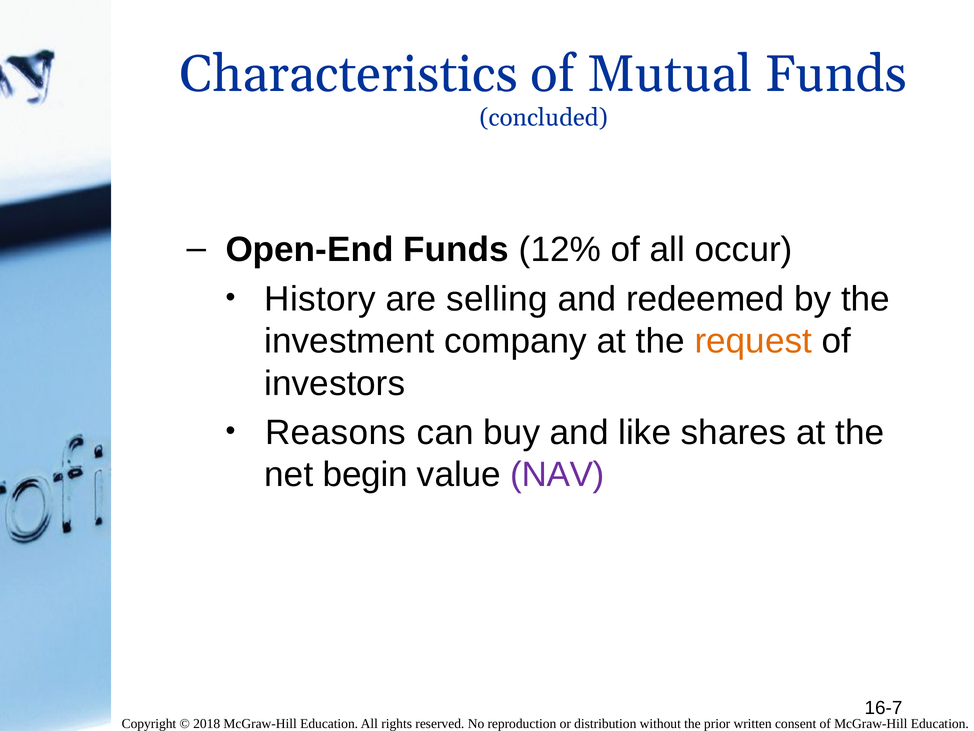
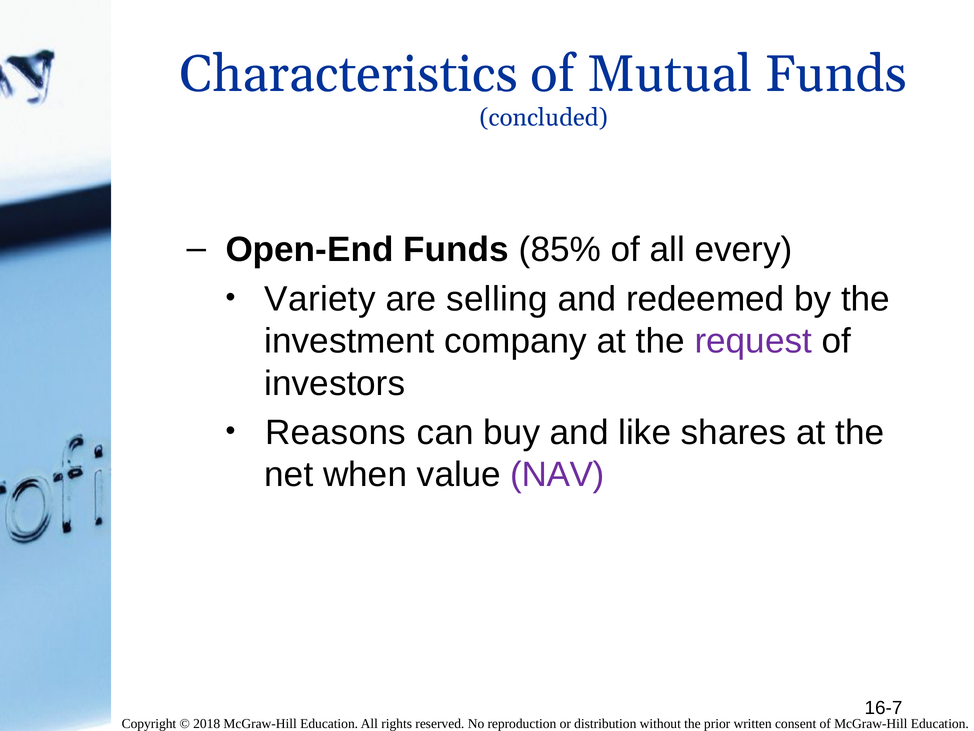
12%: 12% -> 85%
occur: occur -> every
History: History -> Variety
request colour: orange -> purple
begin: begin -> when
